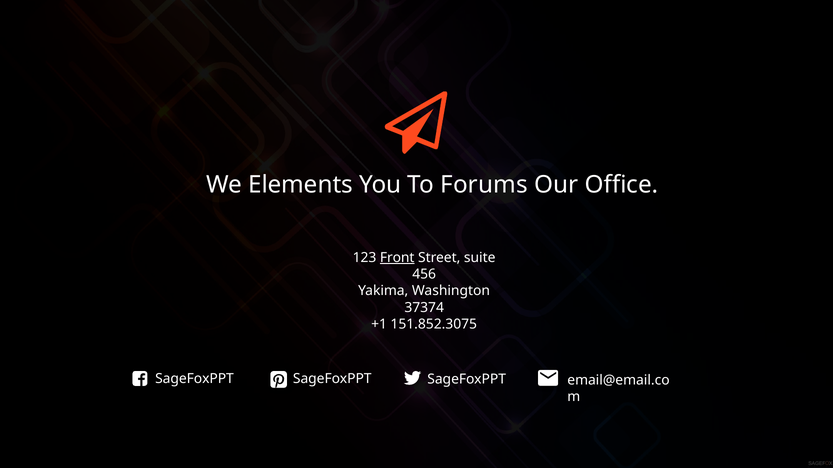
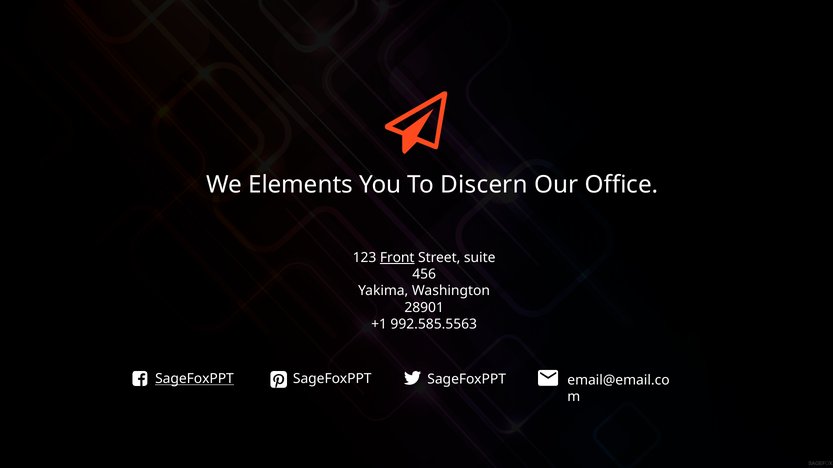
Forums: Forums -> Discern
37374: 37374 -> 28901
151.852.3075: 151.852.3075 -> 992.585.5563
SageFoxPPT at (194, 379) underline: none -> present
